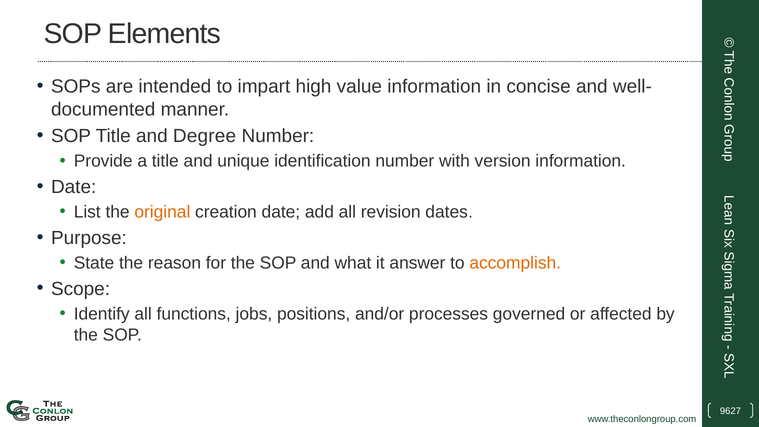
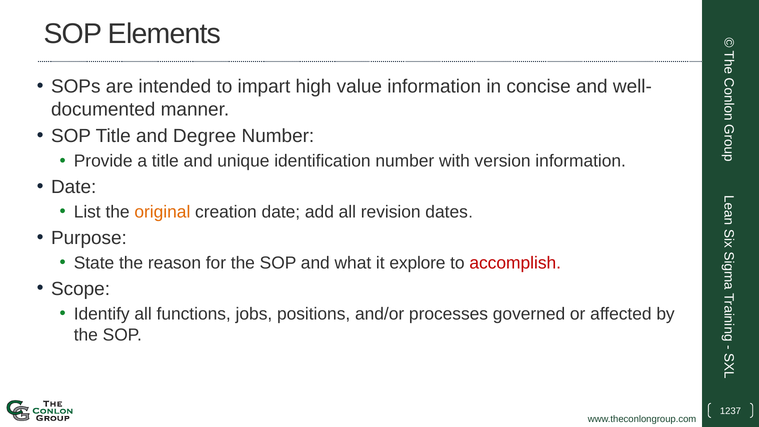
answer: answer -> explore
accomplish colour: orange -> red
9627: 9627 -> 1237
